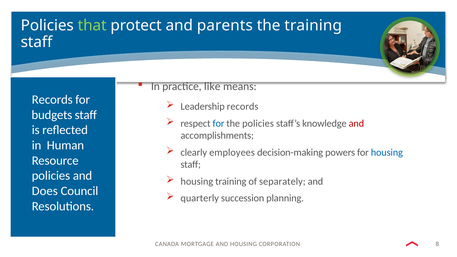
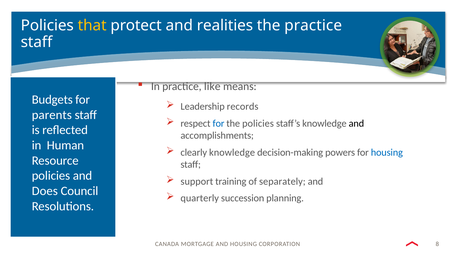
that colour: light green -> yellow
parents: parents -> realities
the training: training -> practice
Records at (52, 100): Records -> Budgets
budgets: budgets -> parents
and at (356, 123) colour: red -> black
clearly employees: employees -> knowledge
housing at (197, 181): housing -> support
